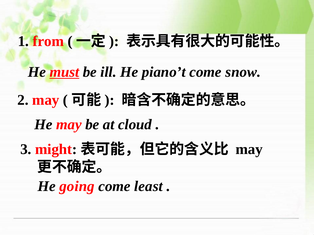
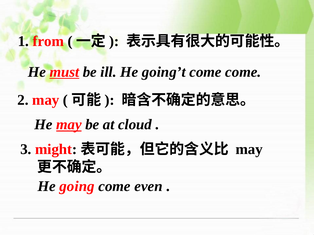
piano’t: piano’t -> going’t
come snow: snow -> come
may at (69, 125) underline: none -> present
least: least -> even
